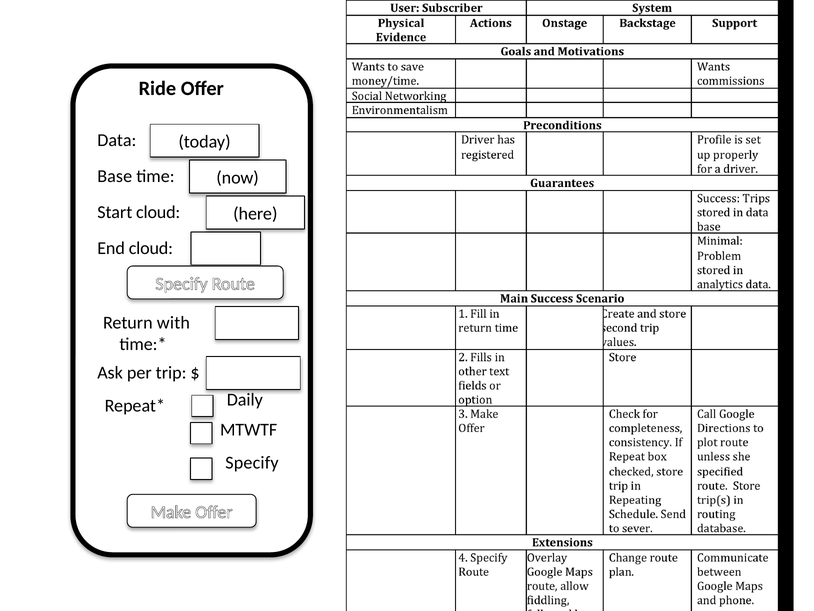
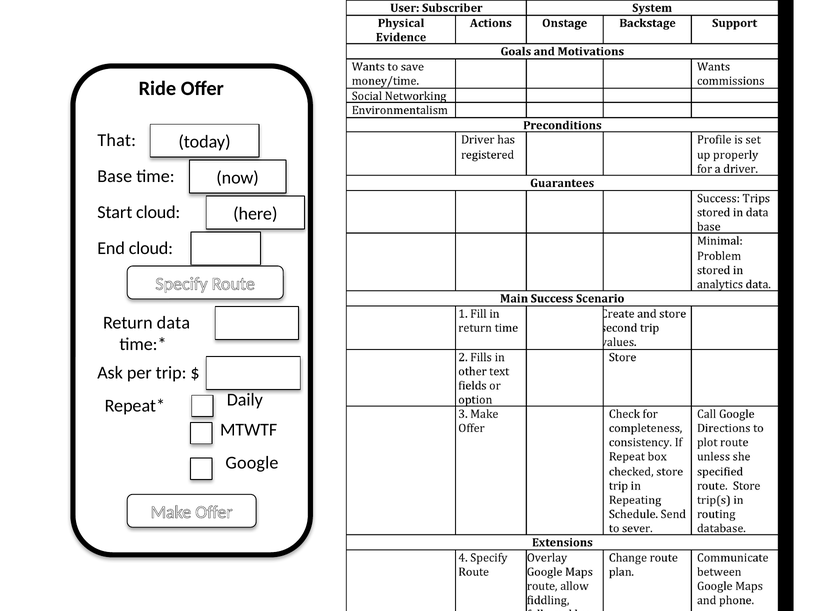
Data: Data -> That
with: with -> data
Specify at (252, 462): Specify -> Google
